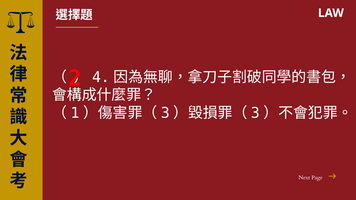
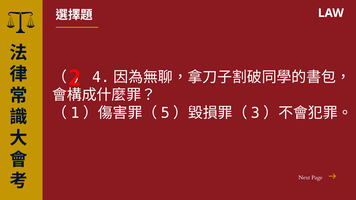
3 at (165, 113): 3 -> 5
